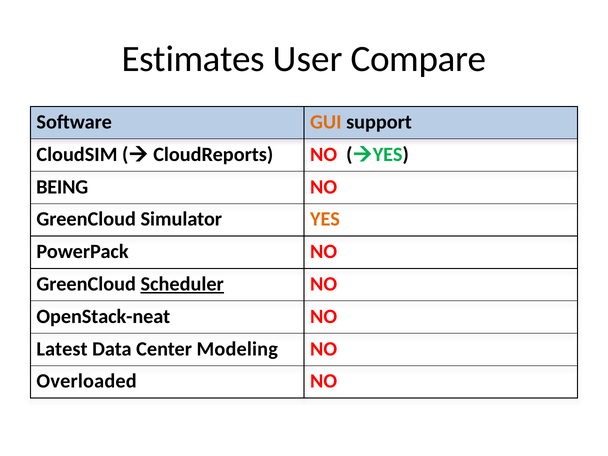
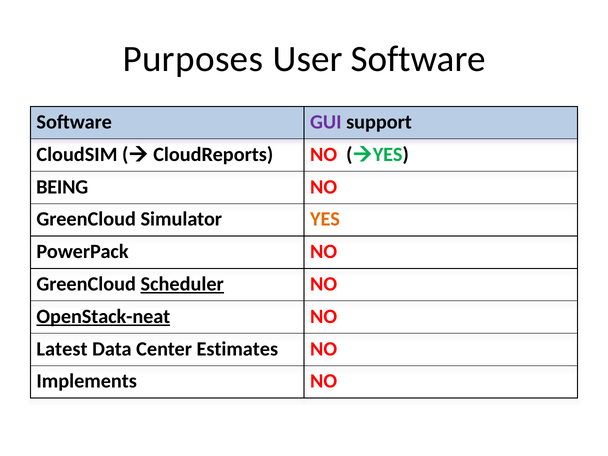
Estimates: Estimates -> Purposes
User Compare: Compare -> Software
GUI colour: orange -> purple
OpenStack-neat underline: none -> present
Modeling: Modeling -> Estimates
Overloaded: Overloaded -> Implements
